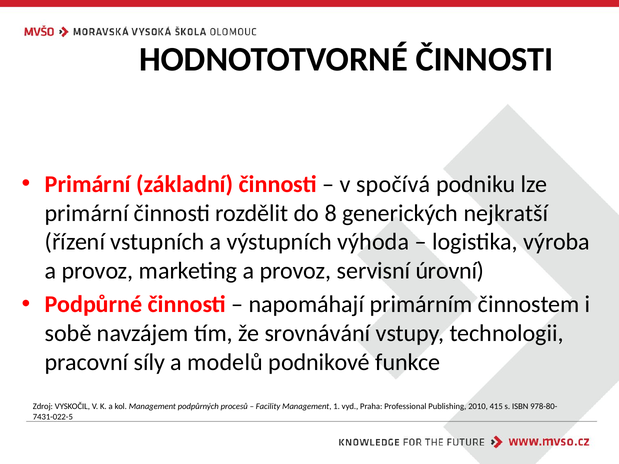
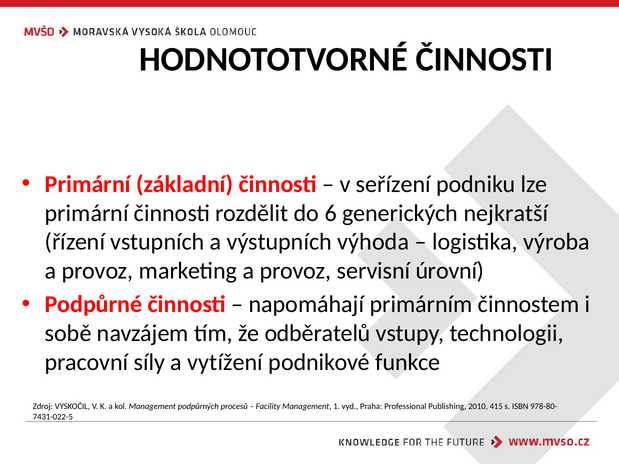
spočívá: spočívá -> seřízení
8: 8 -> 6
srovnávání: srovnávání -> odběratelů
modelů: modelů -> vytížení
